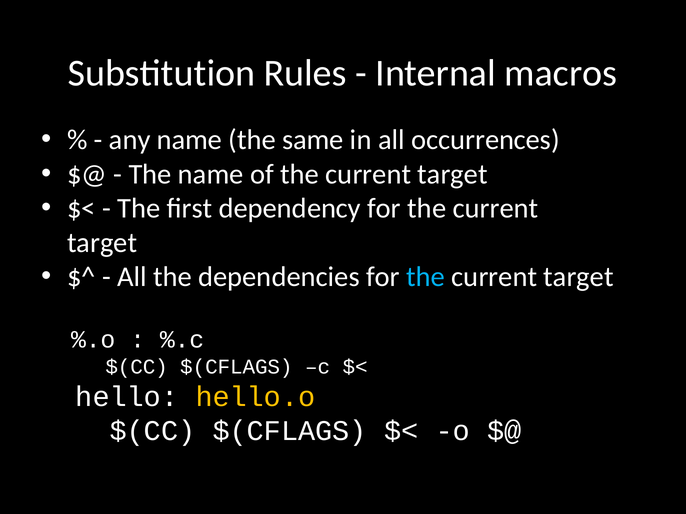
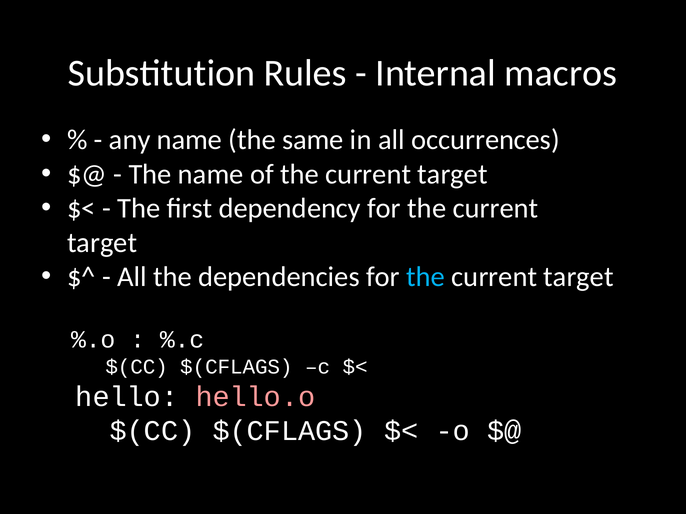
hello.o colour: yellow -> pink
